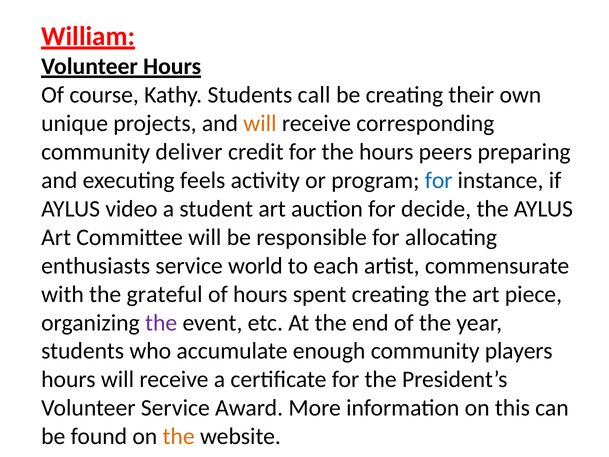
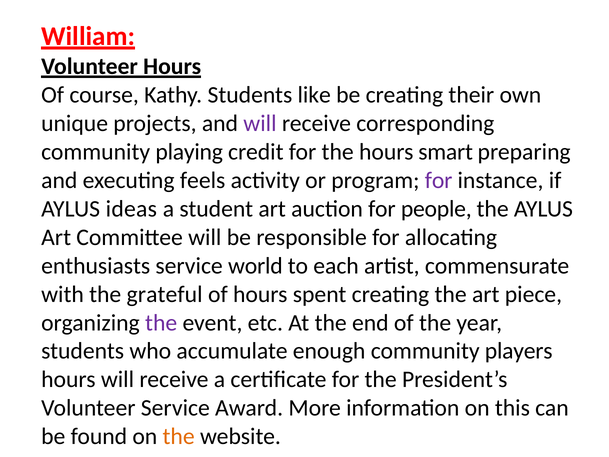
call: call -> like
will at (260, 123) colour: orange -> purple
deliver: deliver -> playing
peers: peers -> smart
for at (439, 180) colour: blue -> purple
video: video -> ideas
decide: decide -> people
